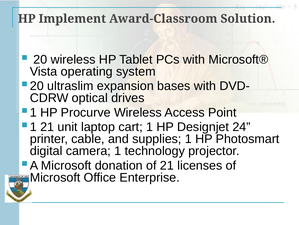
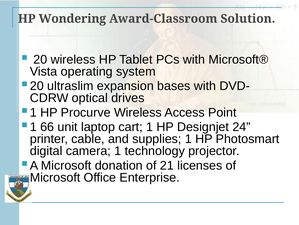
Implement: Implement -> Wondering
1 21: 21 -> 66
